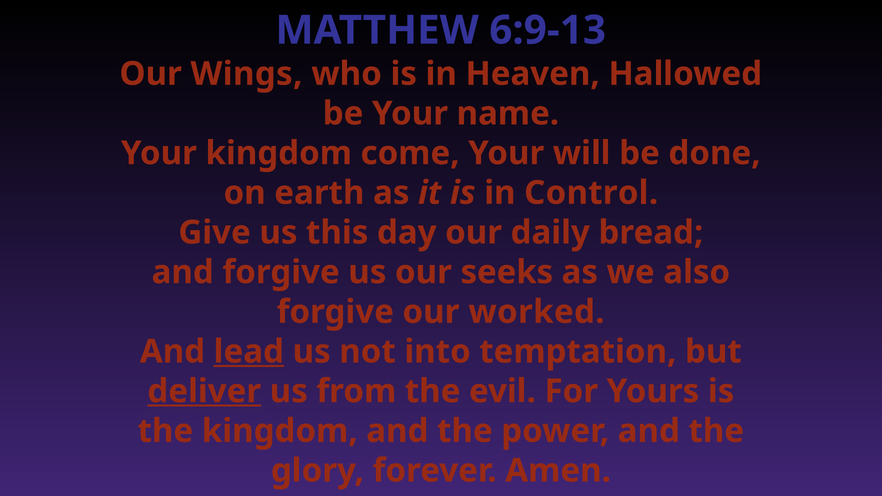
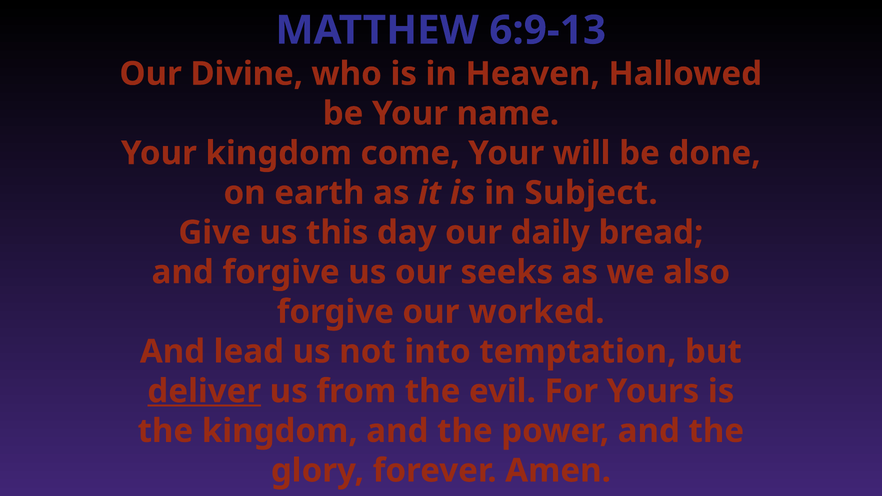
Wings: Wings -> Divine
Control: Control -> Subject
lead underline: present -> none
